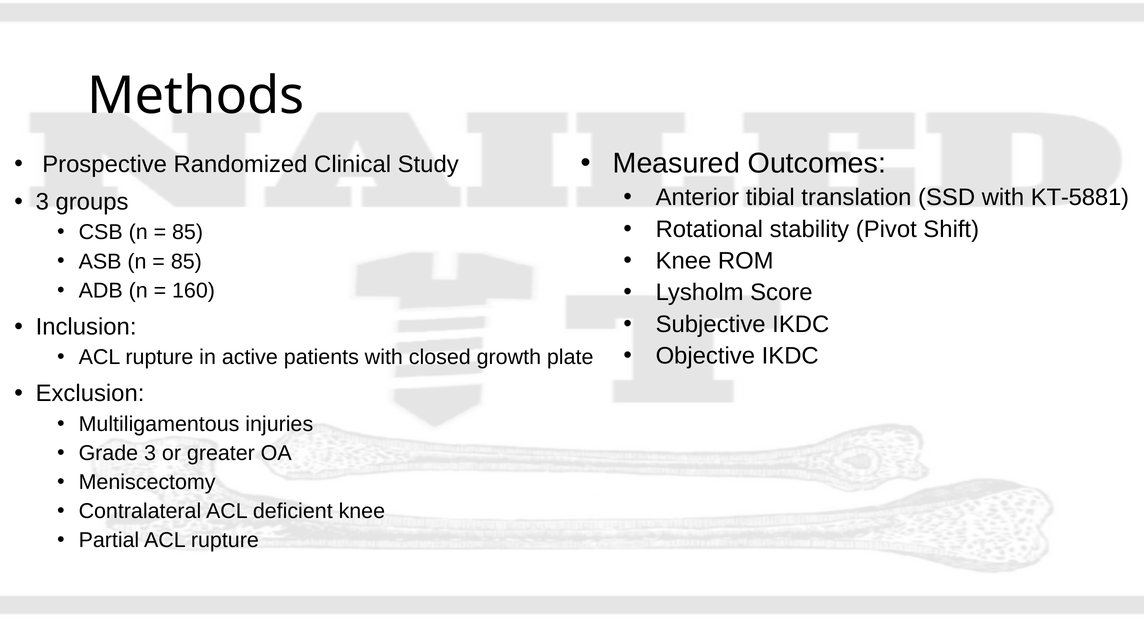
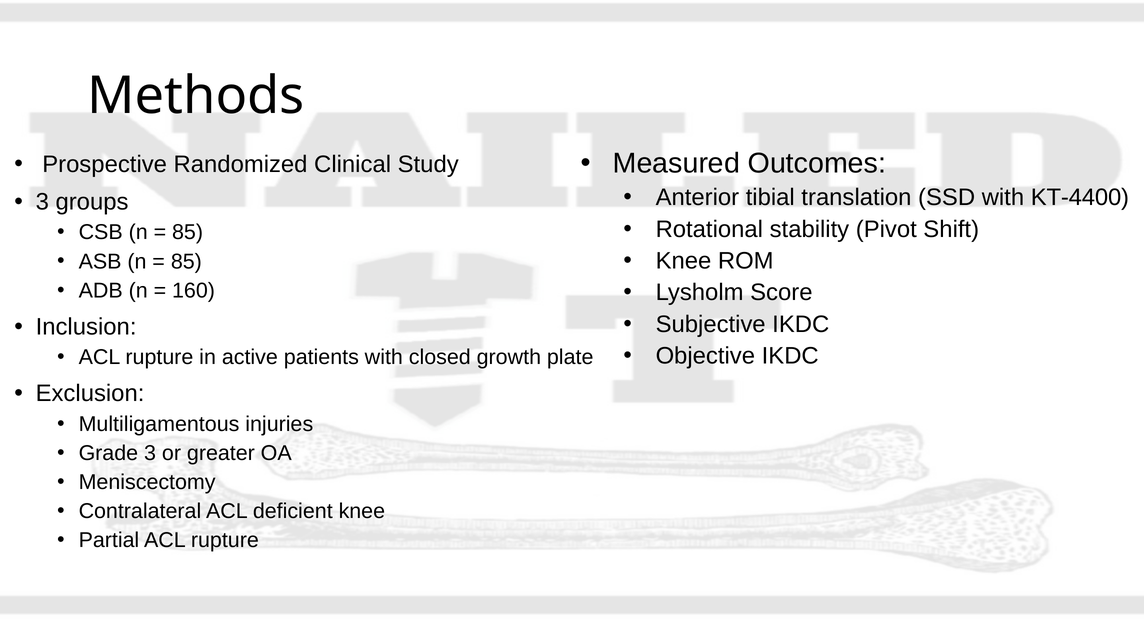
KT-5881: KT-5881 -> KT-4400
